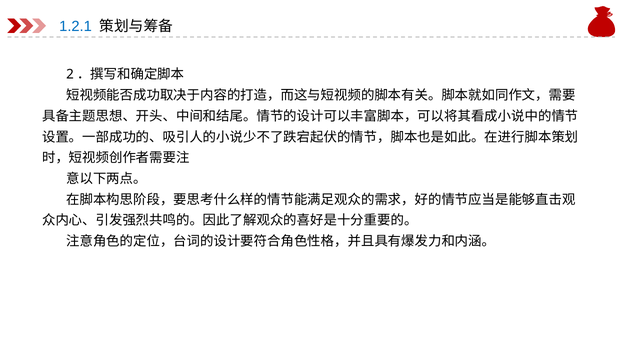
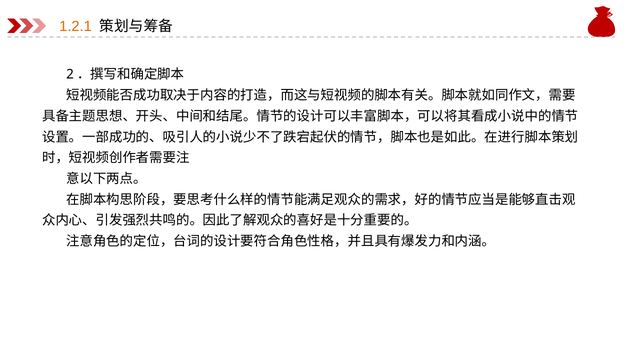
1.2.1 colour: blue -> orange
